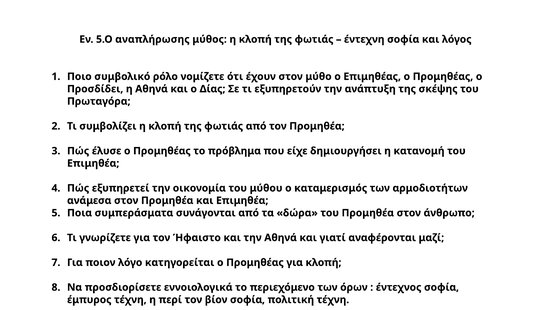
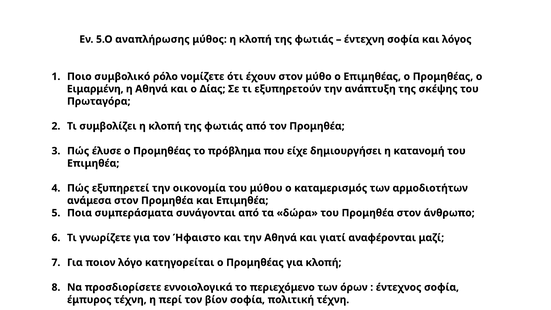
Προσδίδει: Προσδίδει -> Ειμαρμένη
